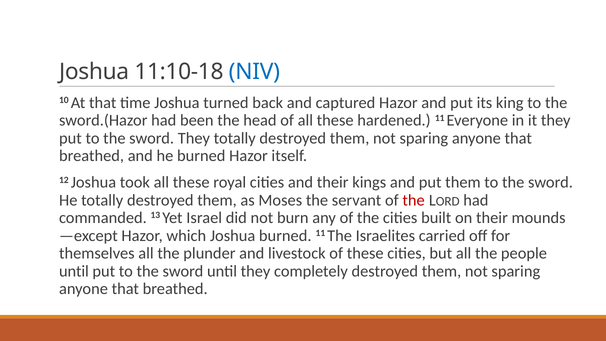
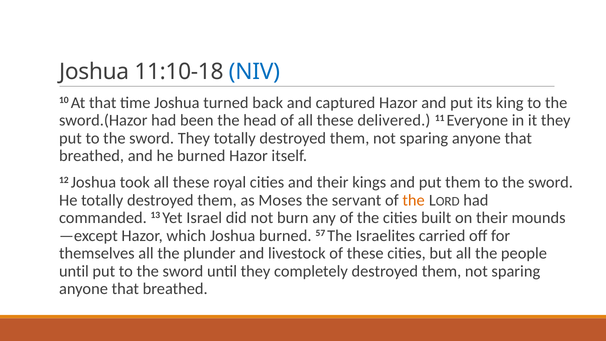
hardened: hardened -> delivered
the at (414, 200) colour: red -> orange
burned 11: 11 -> 57
